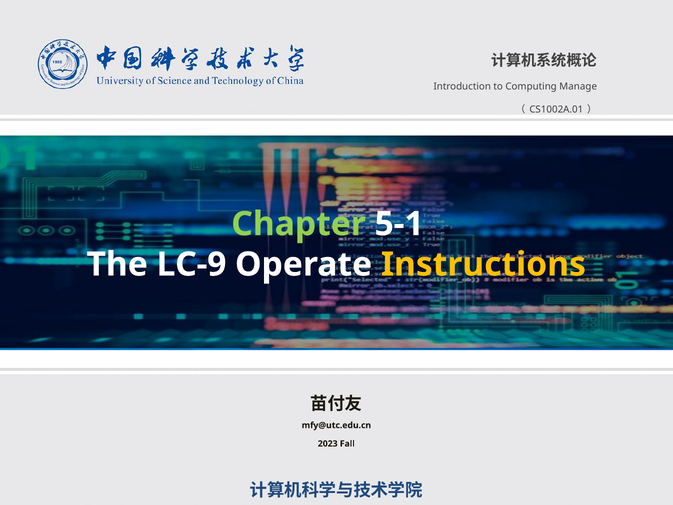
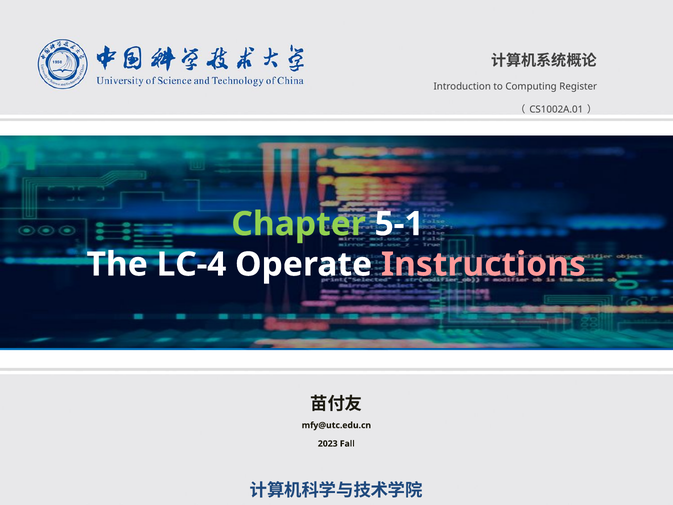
Manage: Manage -> Register
LC-9: LC-9 -> LC-4
Instructions colour: yellow -> pink
